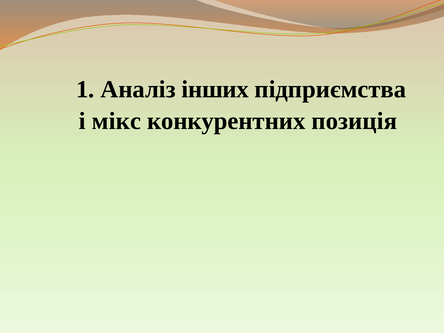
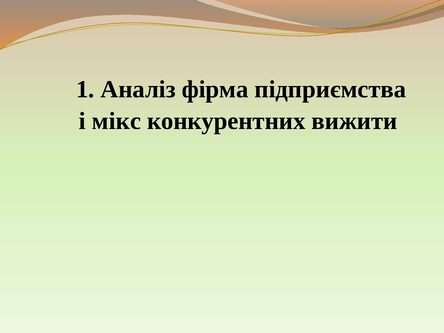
інших: інших -> фірма
позиція: позиція -> вижити
